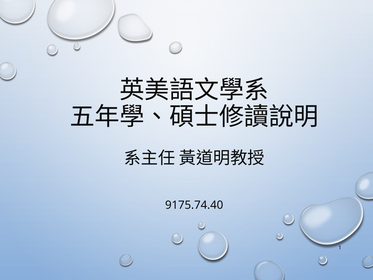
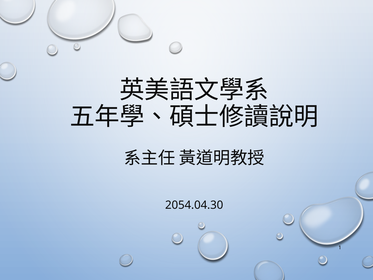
9175.74.40: 9175.74.40 -> 2054.04.30
